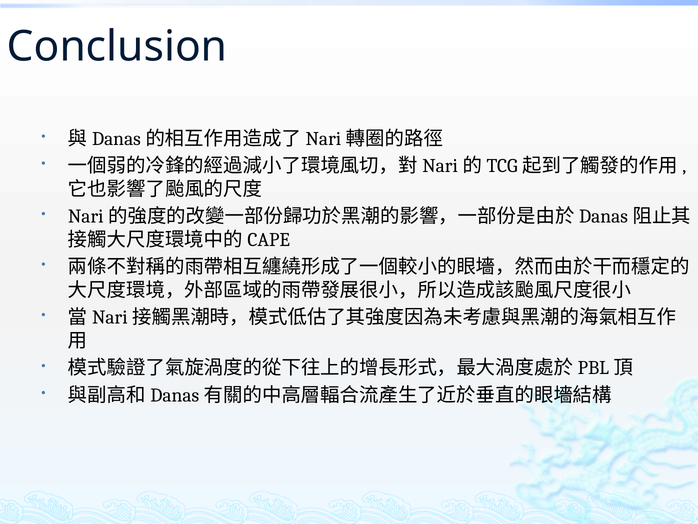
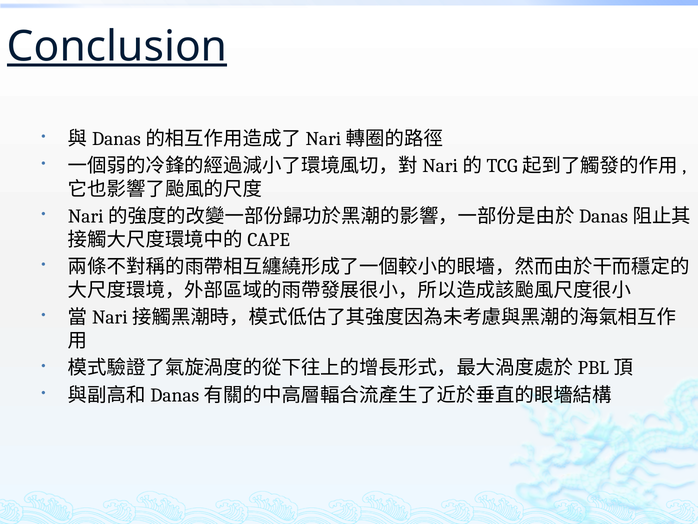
Conclusion underline: none -> present
